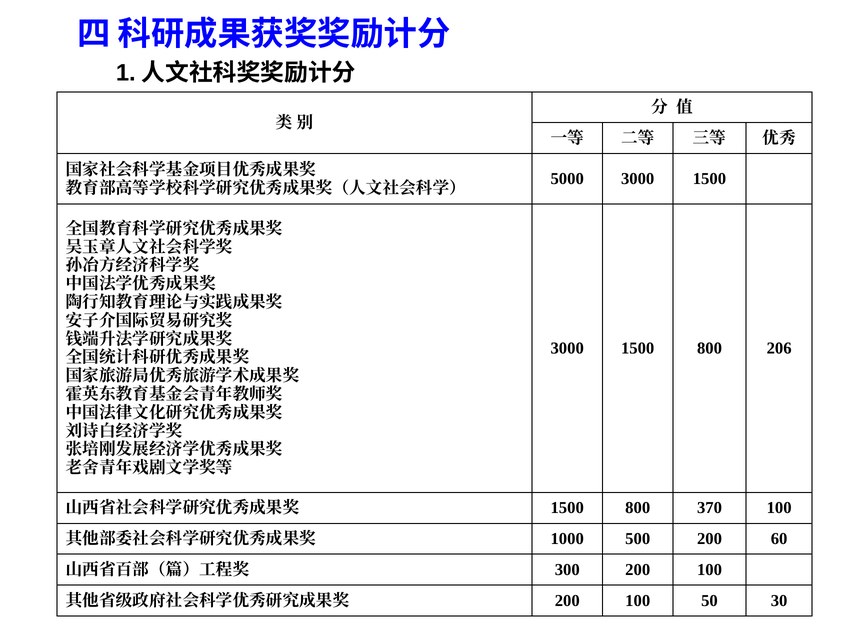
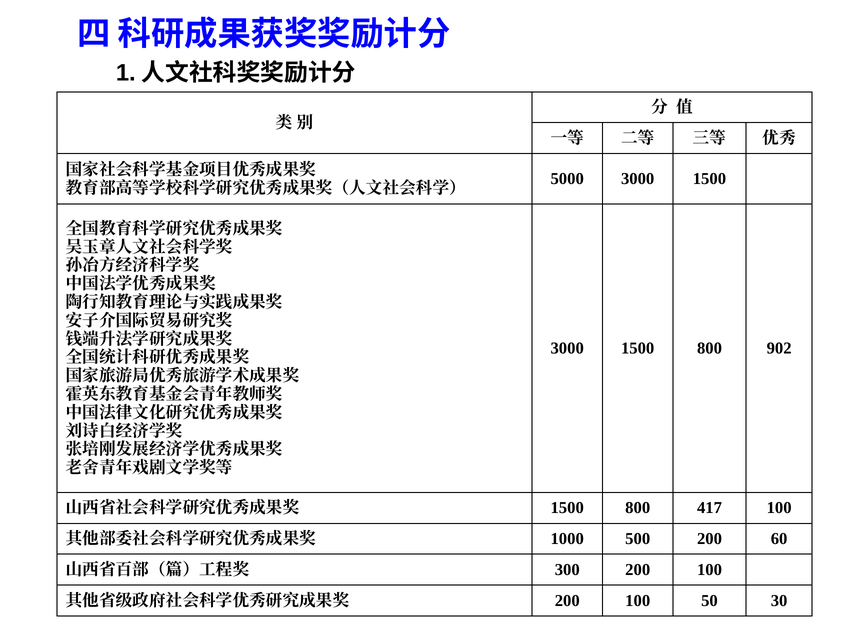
206: 206 -> 902
370: 370 -> 417
